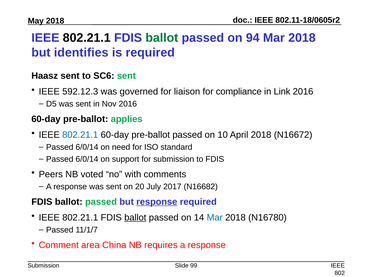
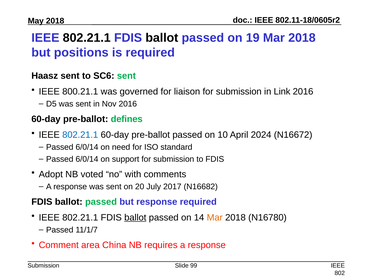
ballot at (162, 38) colour: green -> black
94: 94 -> 19
identifies: identifies -> positions
592.12.3: 592.12.3 -> 800.21.1
liaison for compliance: compliance -> submission
applies: applies -> defines
April 2018: 2018 -> 2024
Peers: Peers -> Adopt
response at (157, 202) underline: present -> none
Mar at (215, 217) colour: blue -> orange
